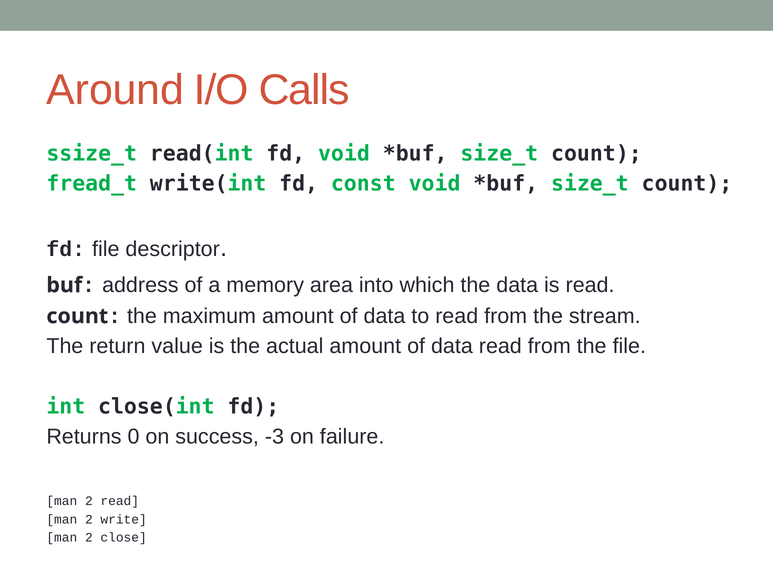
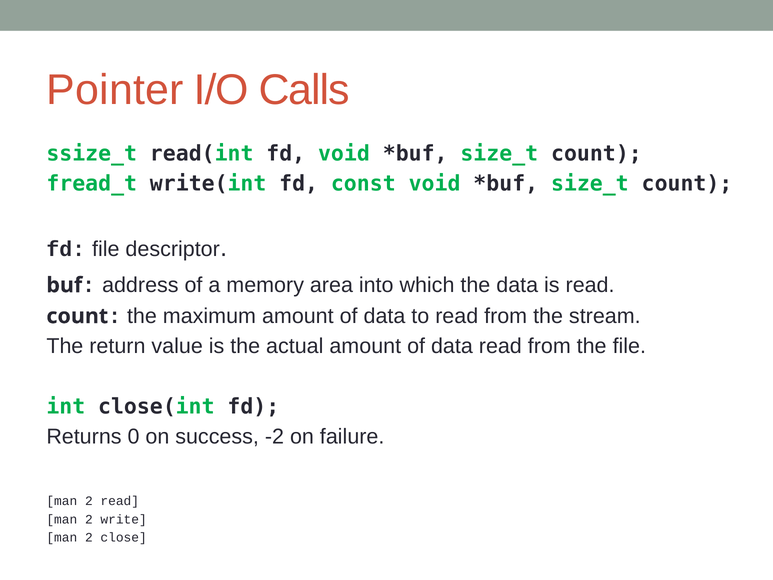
Around: Around -> Pointer
-3: -3 -> -2
